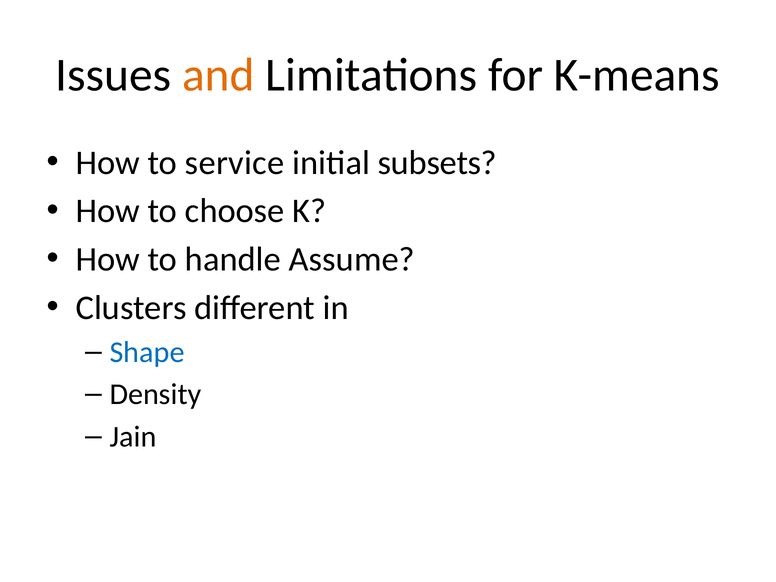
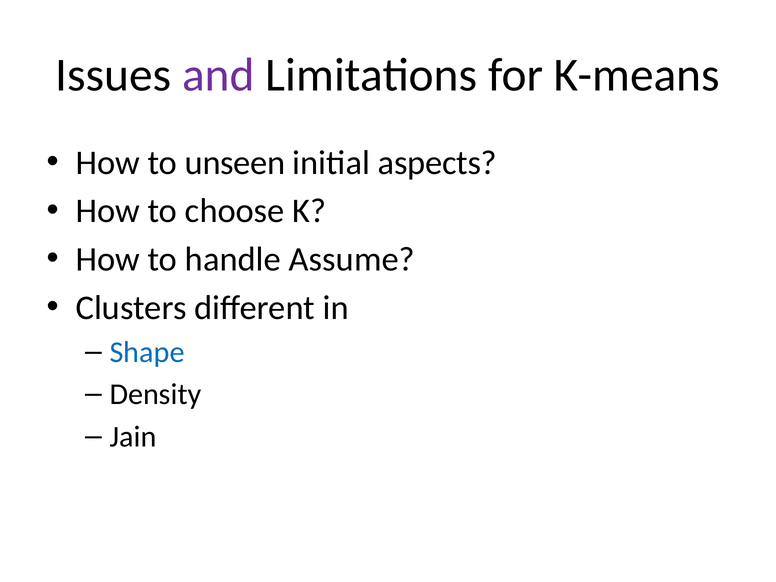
and colour: orange -> purple
service: service -> unseen
subsets: subsets -> aspects
